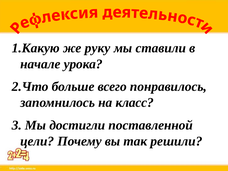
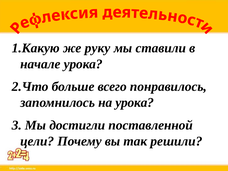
на класс: класс -> урока
